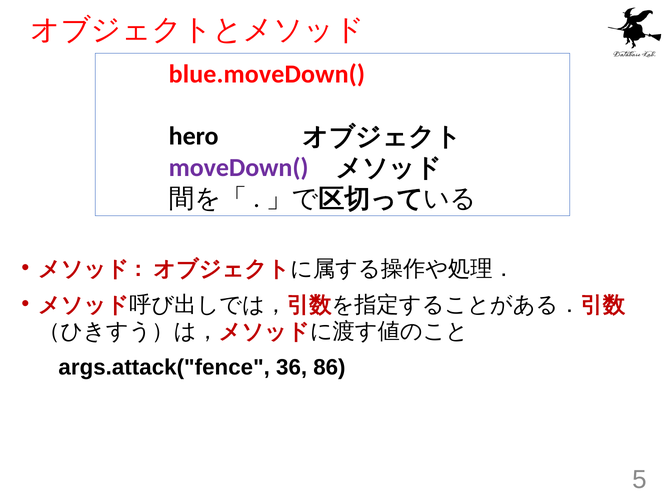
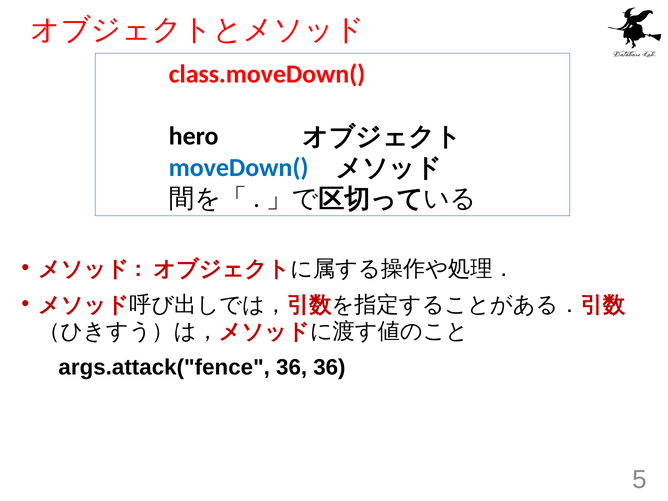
blue.moveDown(: blue.moveDown( -> class.moveDown(
moveDown( colour: purple -> blue
36 86: 86 -> 36
